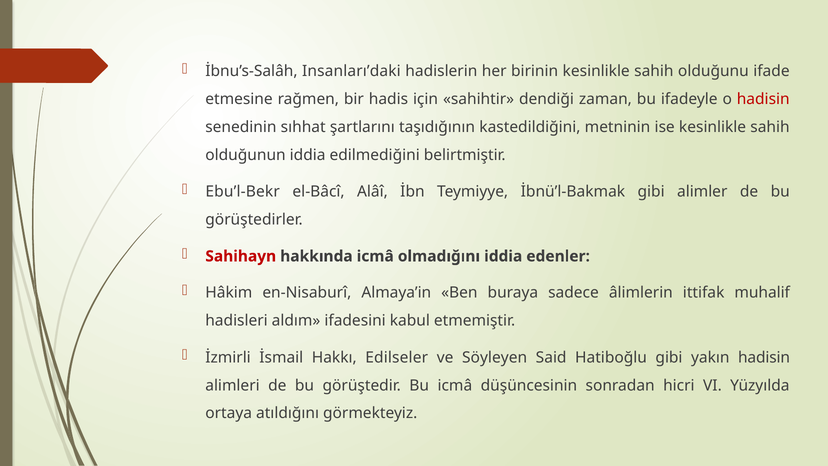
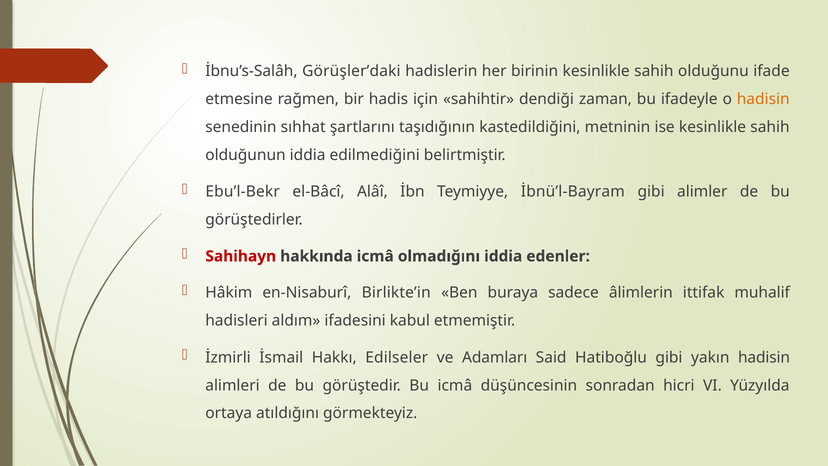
Insanları’daki: Insanları’daki -> Görüşler’daki
hadisin at (763, 99) colour: red -> orange
İbnü’l-Bakmak: İbnü’l-Bakmak -> İbnü’l-Bayram
Almaya’in: Almaya’in -> Birlikte’in
Söyleyen: Söyleyen -> Adamları
